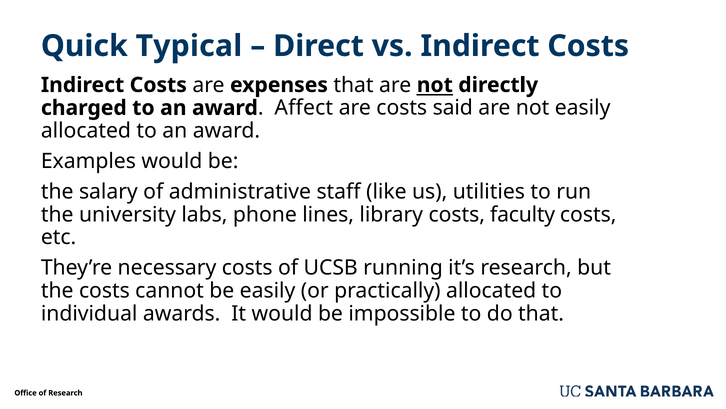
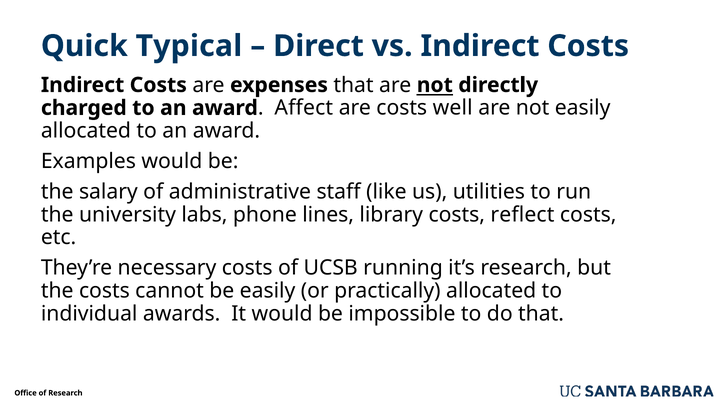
said: said -> well
faculty: faculty -> reflect
